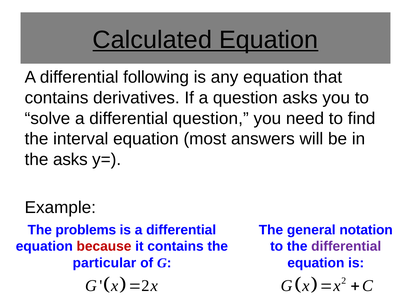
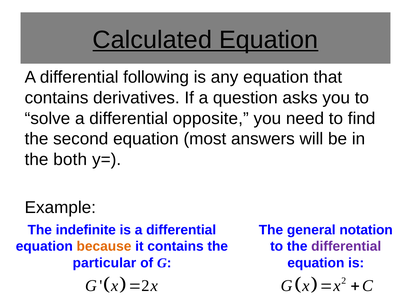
differential question: question -> opposite
interval: interval -> second
the asks: asks -> both
problems: problems -> indefinite
because colour: red -> orange
